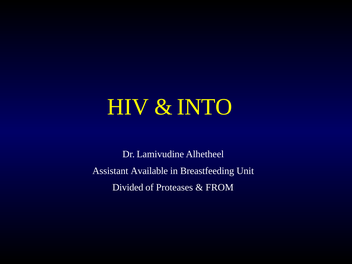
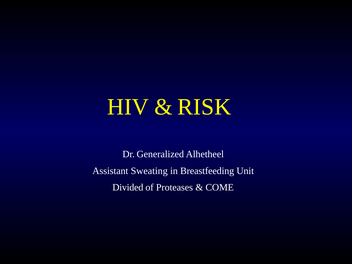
INTO: INTO -> RISK
Lamivudine: Lamivudine -> Generalized
Available: Available -> Sweating
FROM: FROM -> COME
